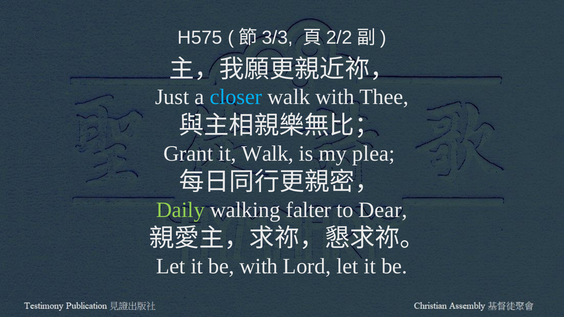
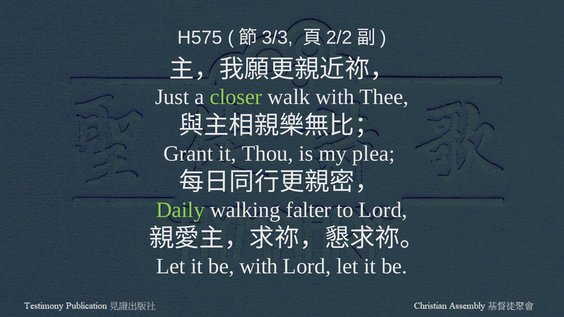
closer colour: light blue -> light green
it Walk: Walk -> Thou
to Dear: Dear -> Lord
